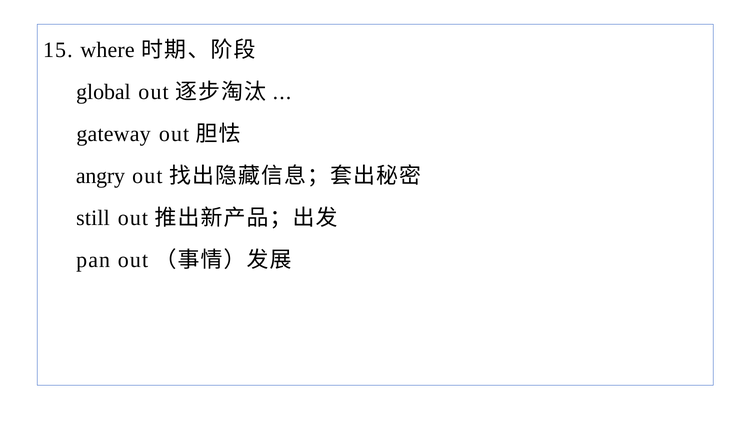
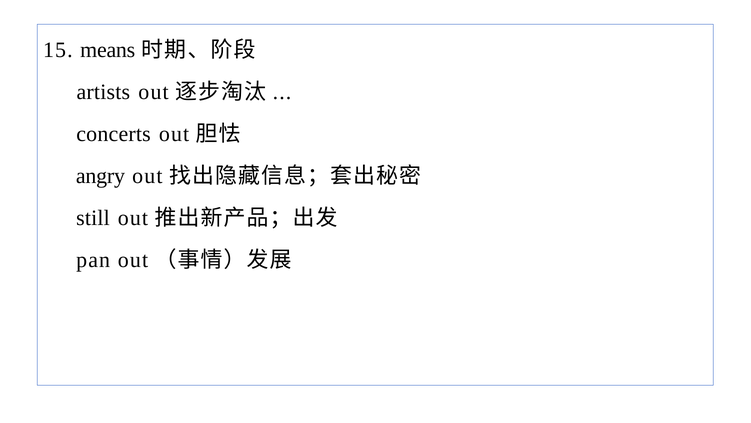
where: where -> means
global: global -> artists
gateway: gateway -> concerts
